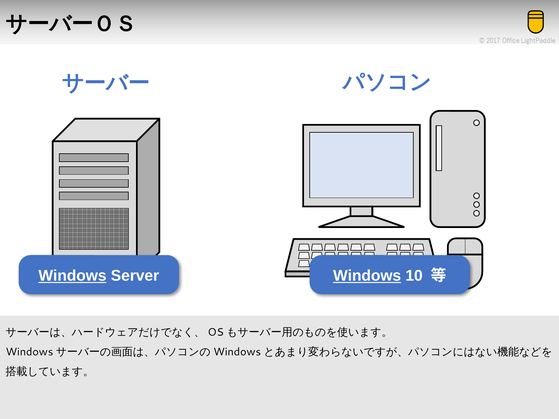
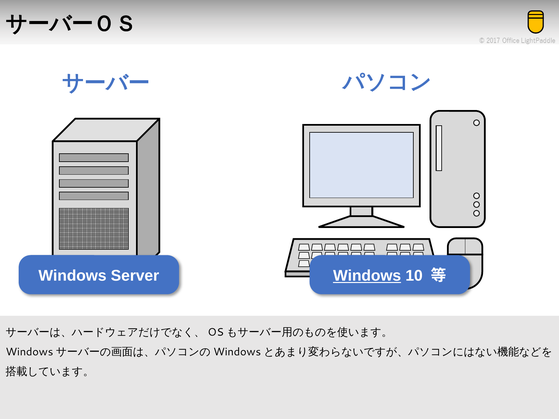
Windows at (72, 276) underline: present -> none
